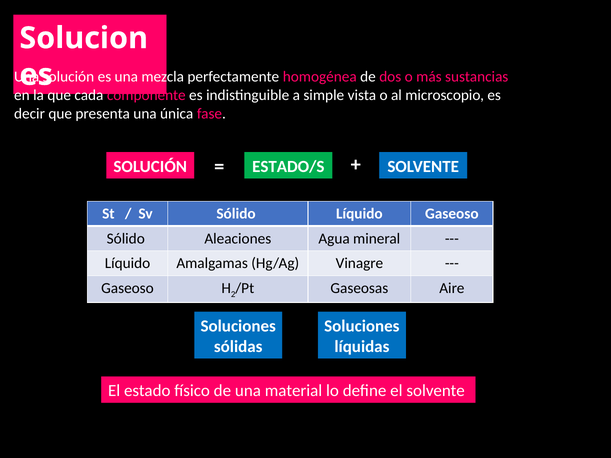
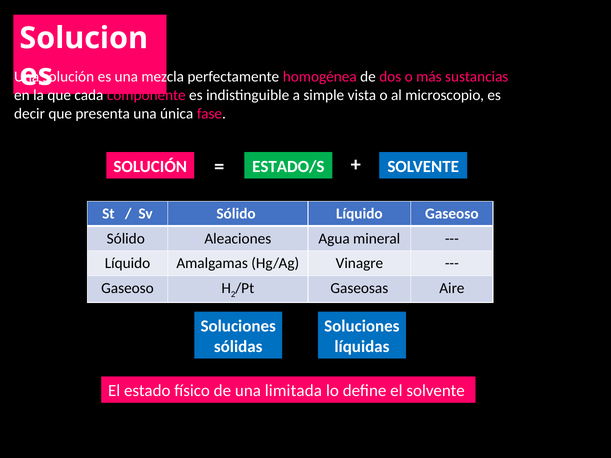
material: material -> limitada
